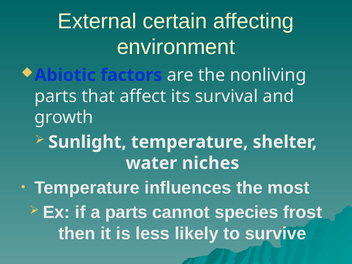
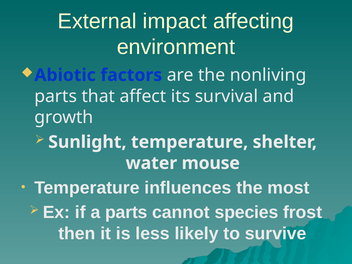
certain: certain -> impact
niches: niches -> mouse
